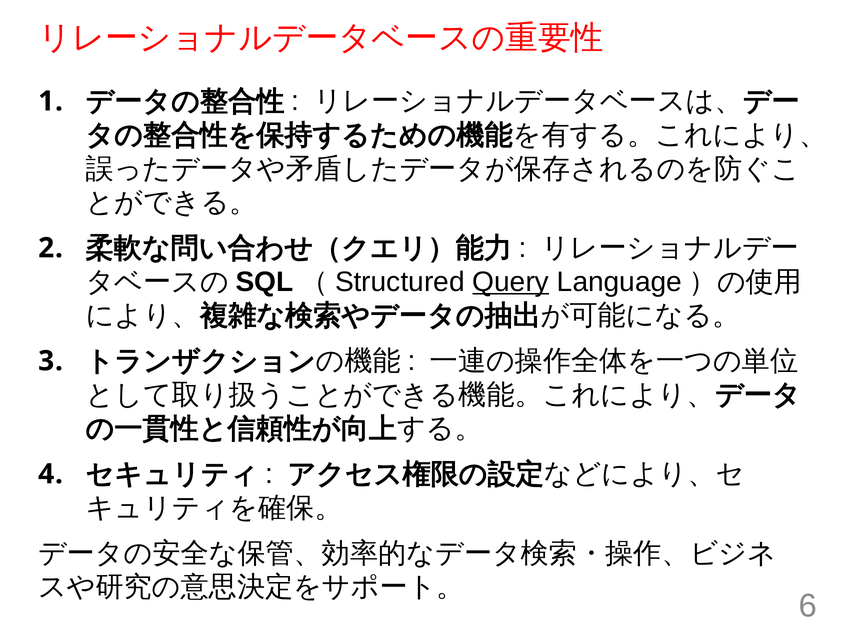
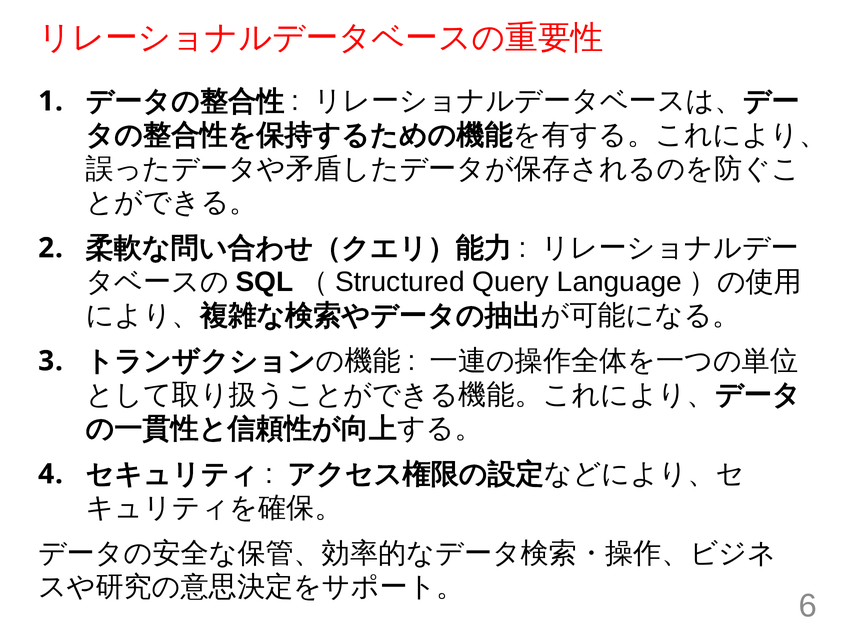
Query underline: present -> none
